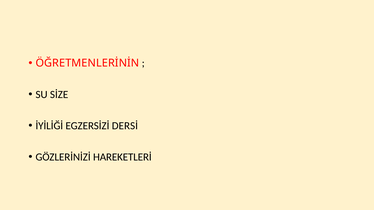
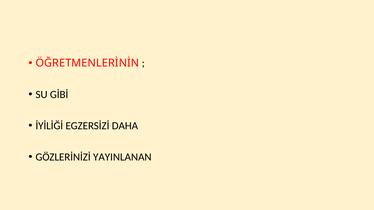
SİZE: SİZE -> GİBİ
DERSİ: DERSİ -> DAHA
HAREKETLERİ: HAREKETLERİ -> YAYINLANAN
